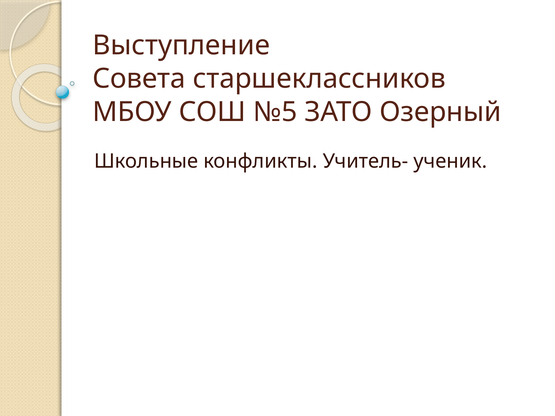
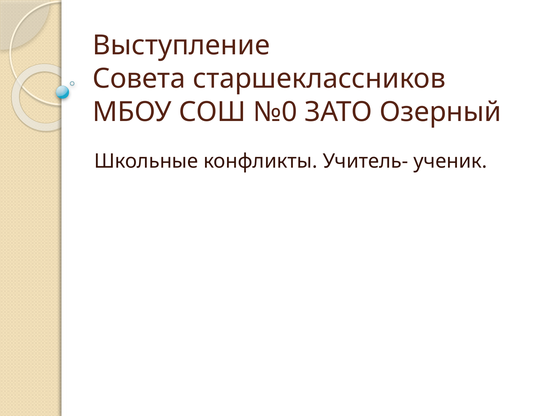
№5: №5 -> №0
